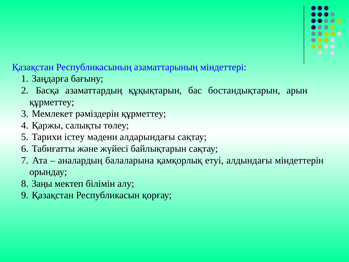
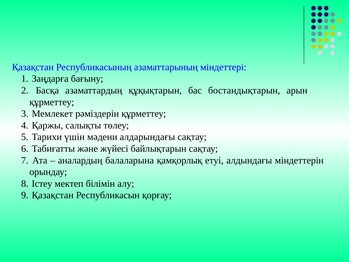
істеу: істеу -> үшін
Заңы: Заңы -> Істеу
